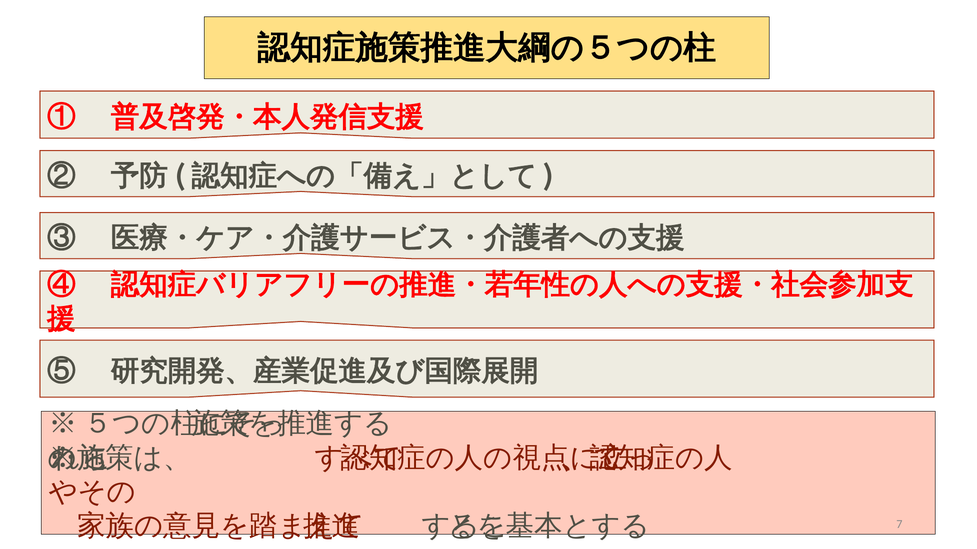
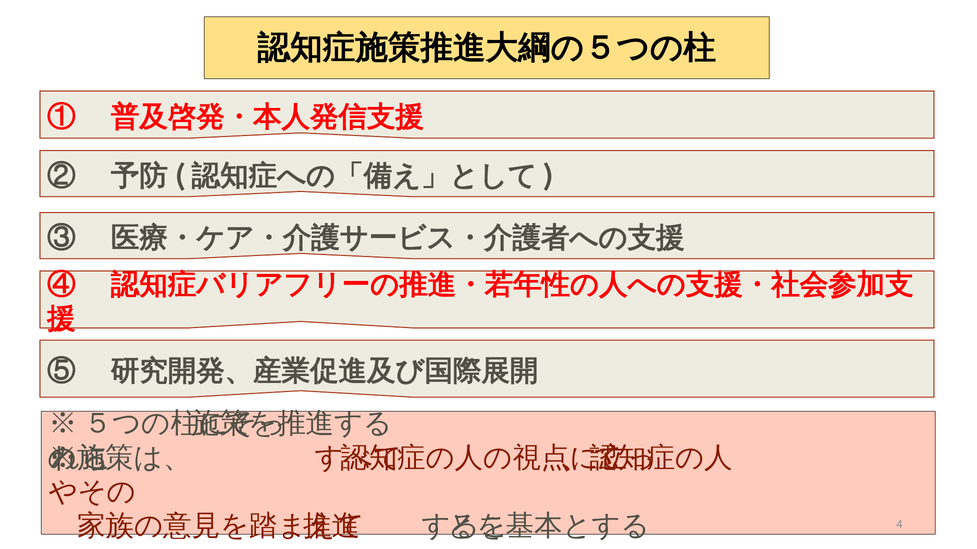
7: 7 -> 4
